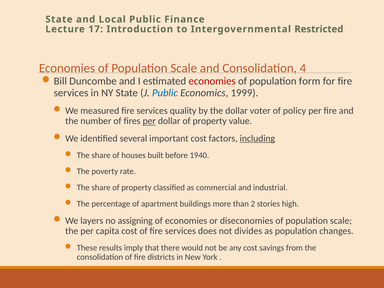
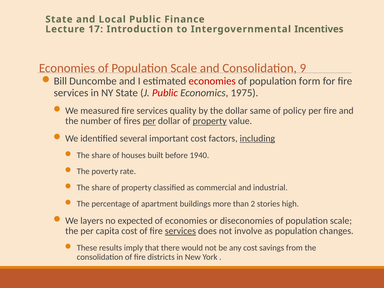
Restricted: Restricted -> Incentives
4: 4 -> 9
Public at (165, 93) colour: blue -> red
1999: 1999 -> 1975
voter: voter -> same
property at (210, 121) underline: none -> present
assigning: assigning -> expected
services at (180, 231) underline: none -> present
divides: divides -> involve
